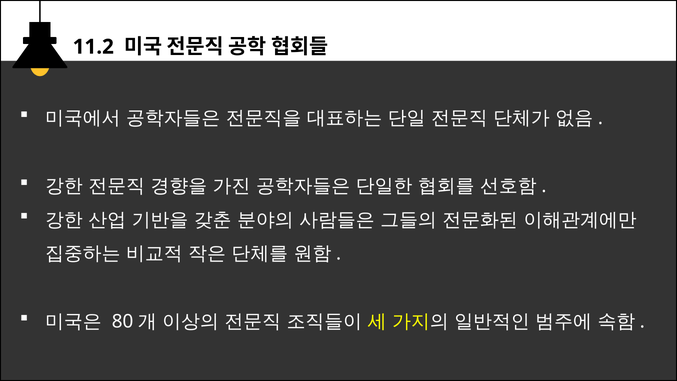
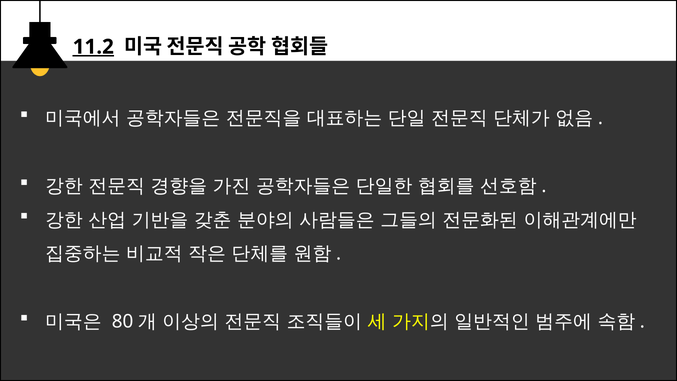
11.2 underline: none -> present
